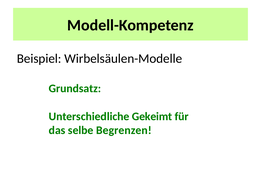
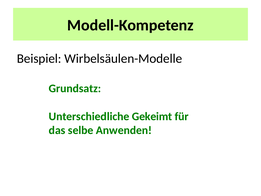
Begrenzen: Begrenzen -> Anwenden
